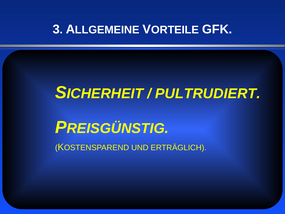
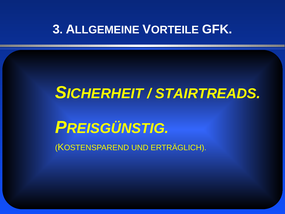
PULTRUDIERT: PULTRUDIERT -> STAIRTREADS
